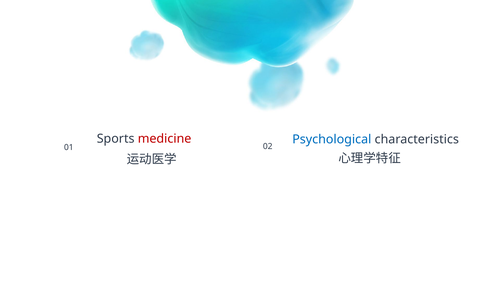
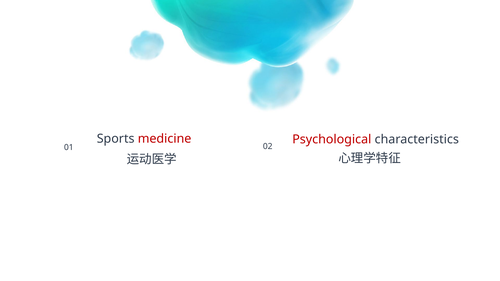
Psychological colour: blue -> red
